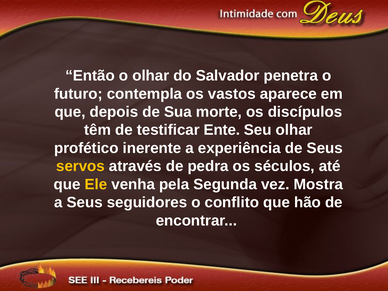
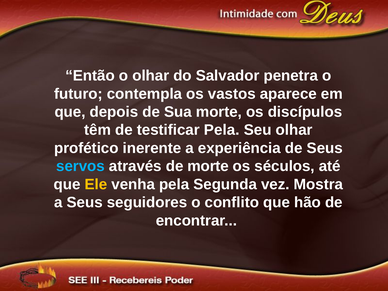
testificar Ente: Ente -> Pela
servos colour: yellow -> light blue
de pedra: pedra -> morte
